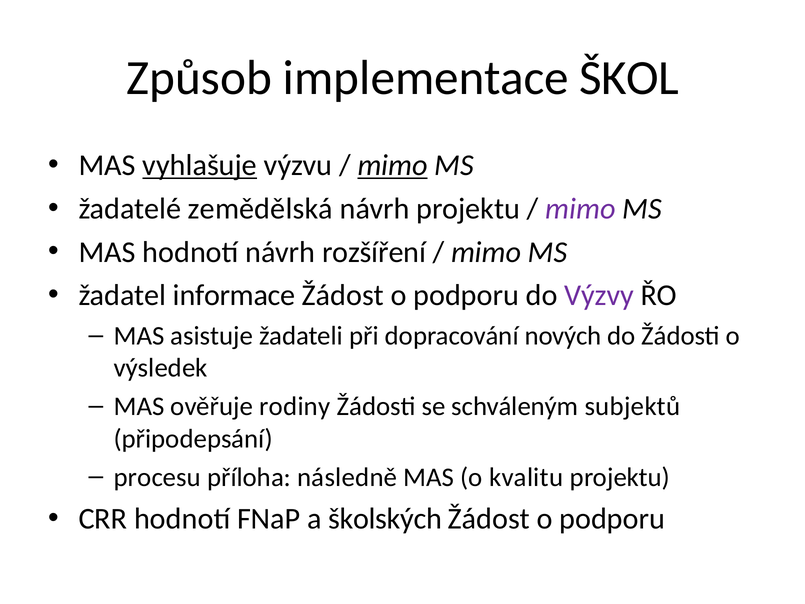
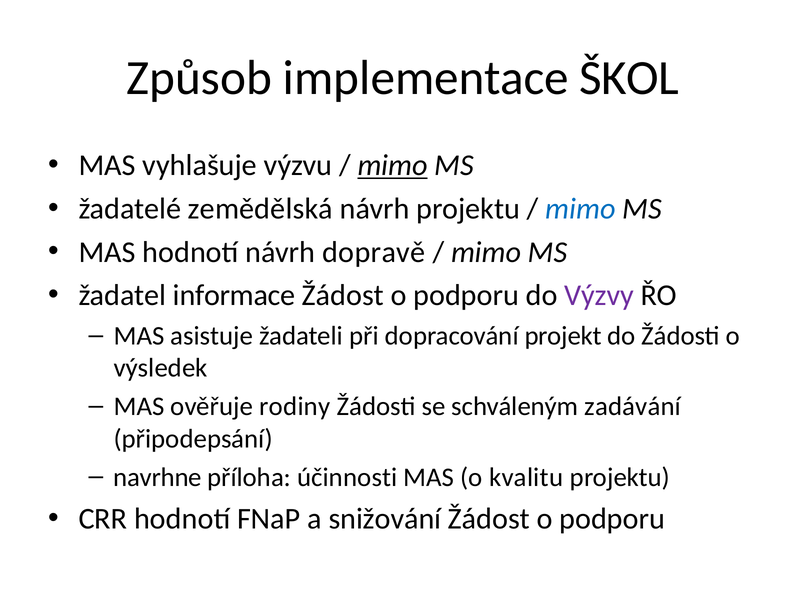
vyhlašuje underline: present -> none
mimo at (580, 209) colour: purple -> blue
rozšíření: rozšíření -> dopravě
nových: nových -> projekt
subjektů: subjektů -> zadávání
procesu: procesu -> navrhne
následně: následně -> účinnosti
školských: školských -> snižování
